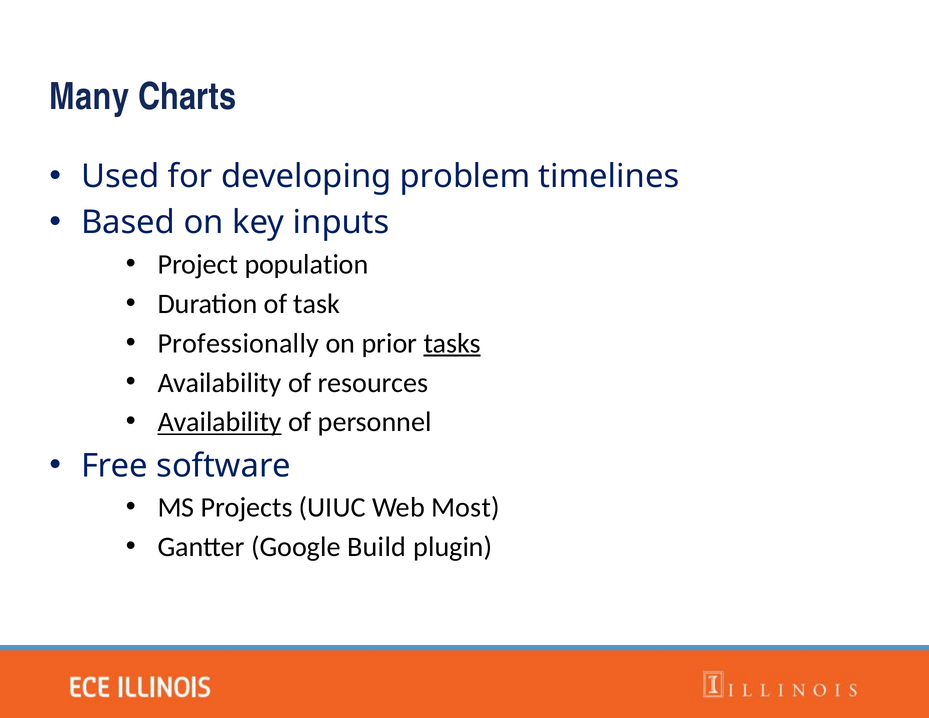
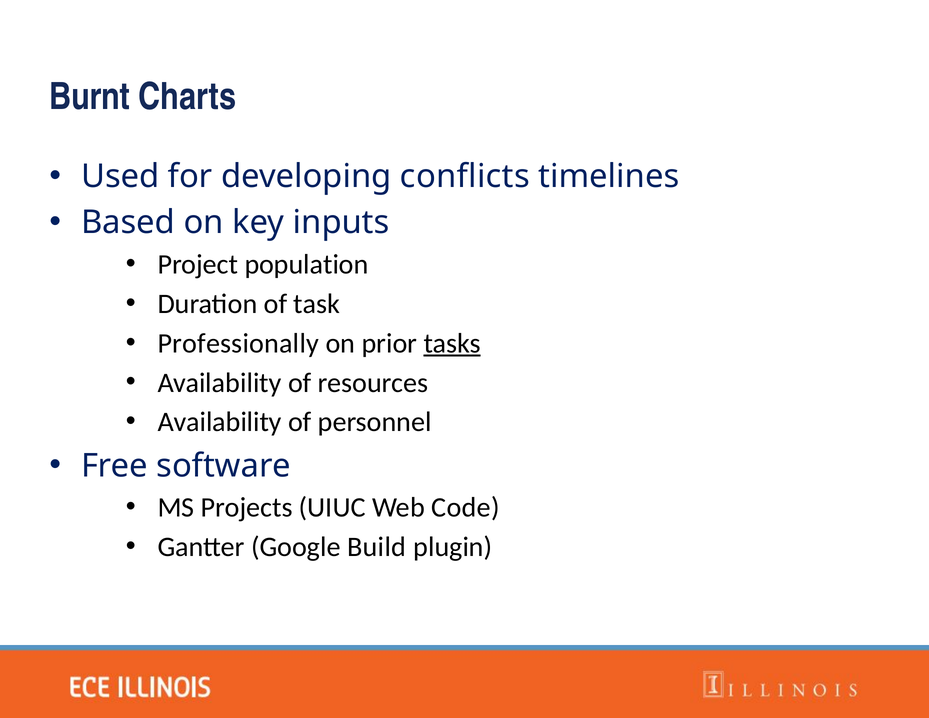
Many: Many -> Burnt
problem: problem -> conflicts
Availability at (220, 422) underline: present -> none
Most: Most -> Code
